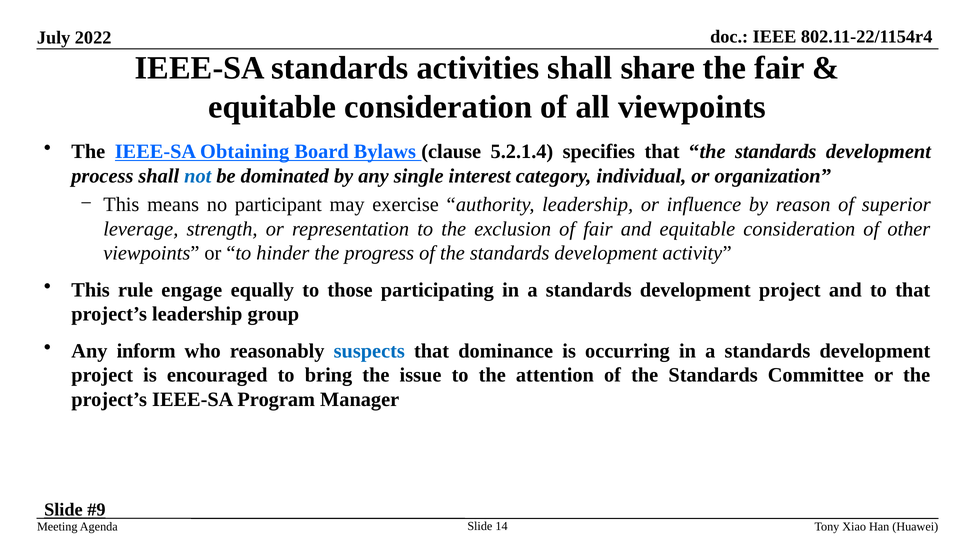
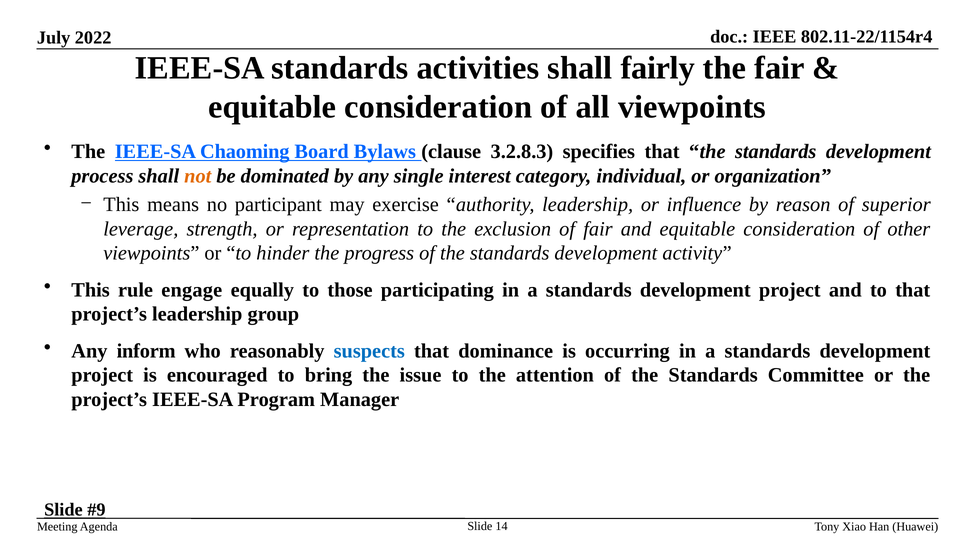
share: share -> fairly
Obtaining: Obtaining -> Chaoming
5.2.1.4: 5.2.1.4 -> 3.2.8.3
not colour: blue -> orange
